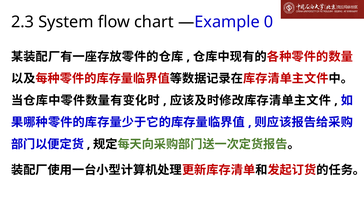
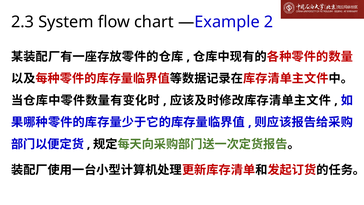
0: 0 -> 2
